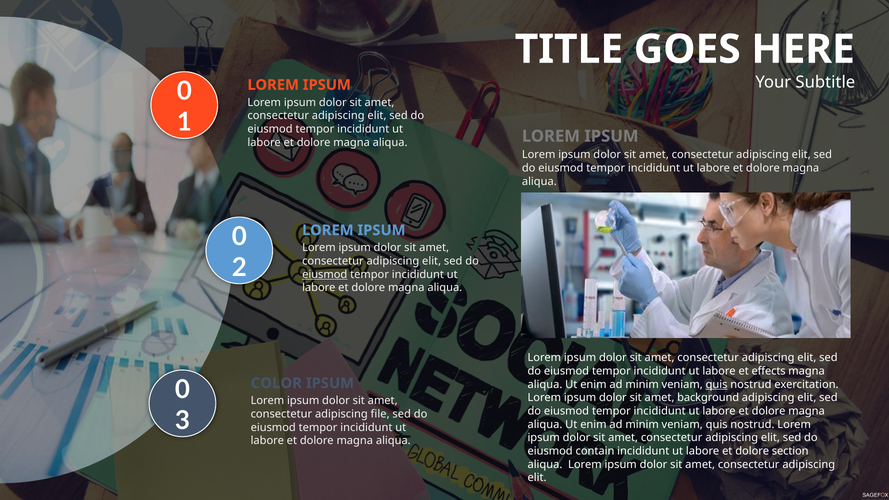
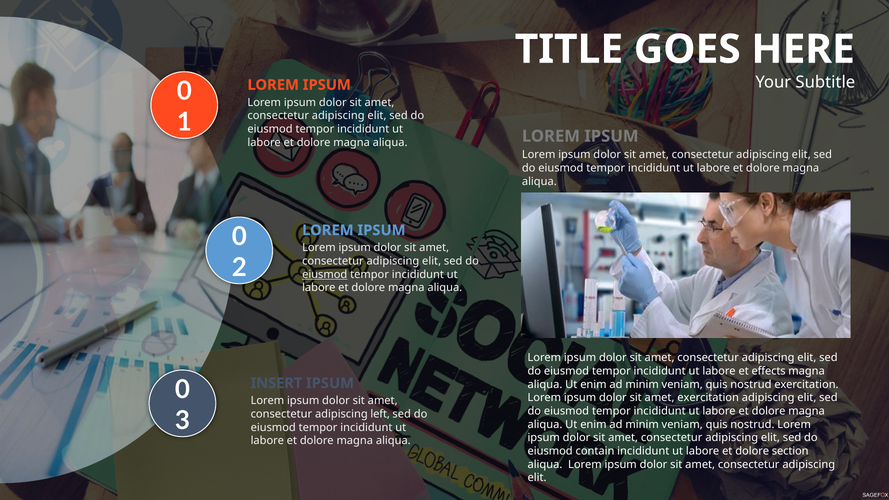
COLOR: COLOR -> INSERT
quis at (717, 384) underline: present -> none
amet background: background -> exercitation
file: file -> left
